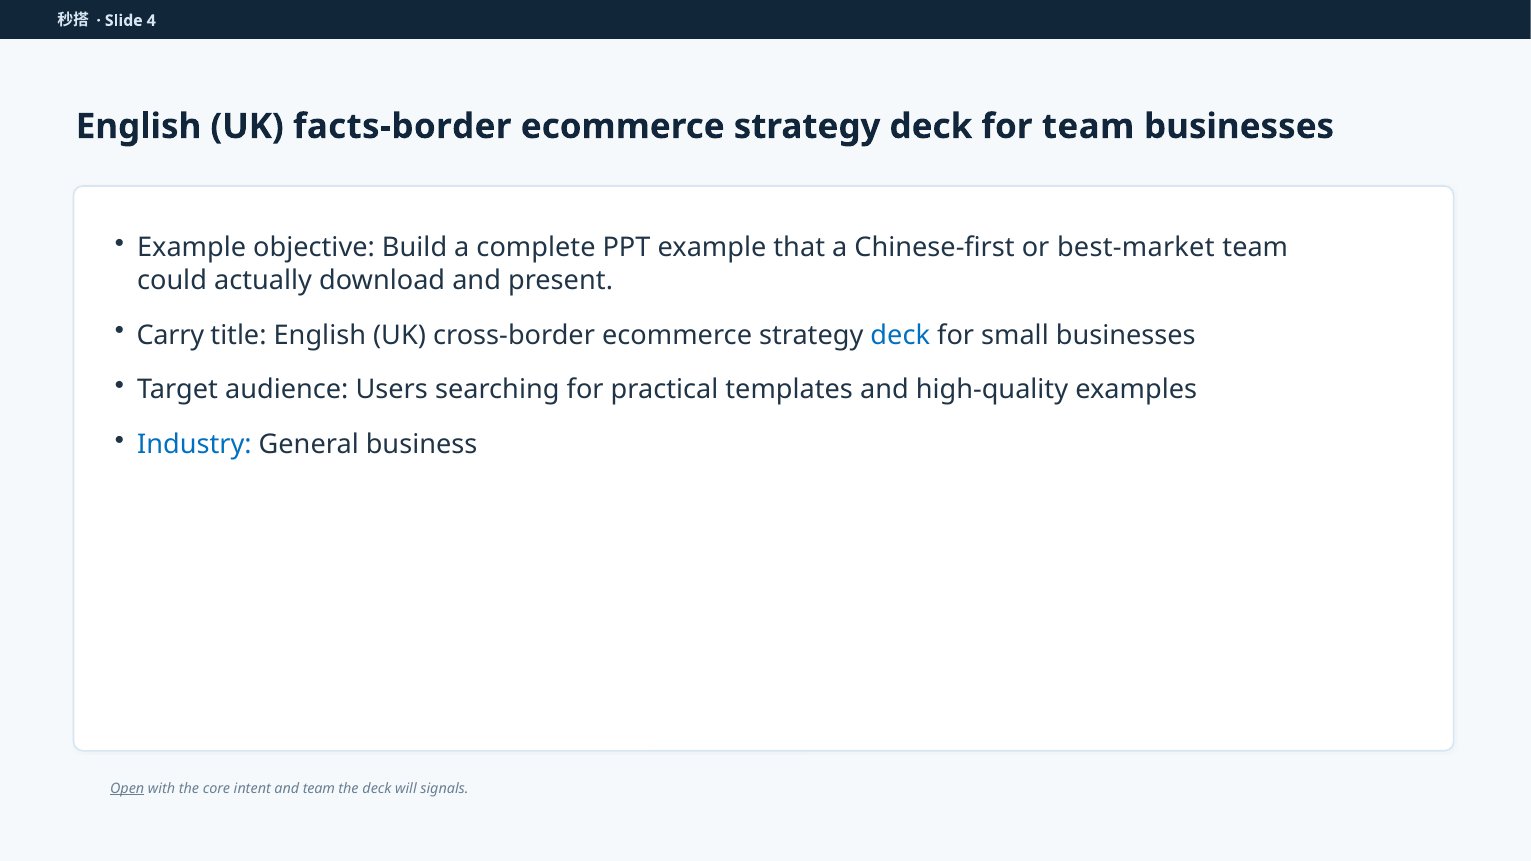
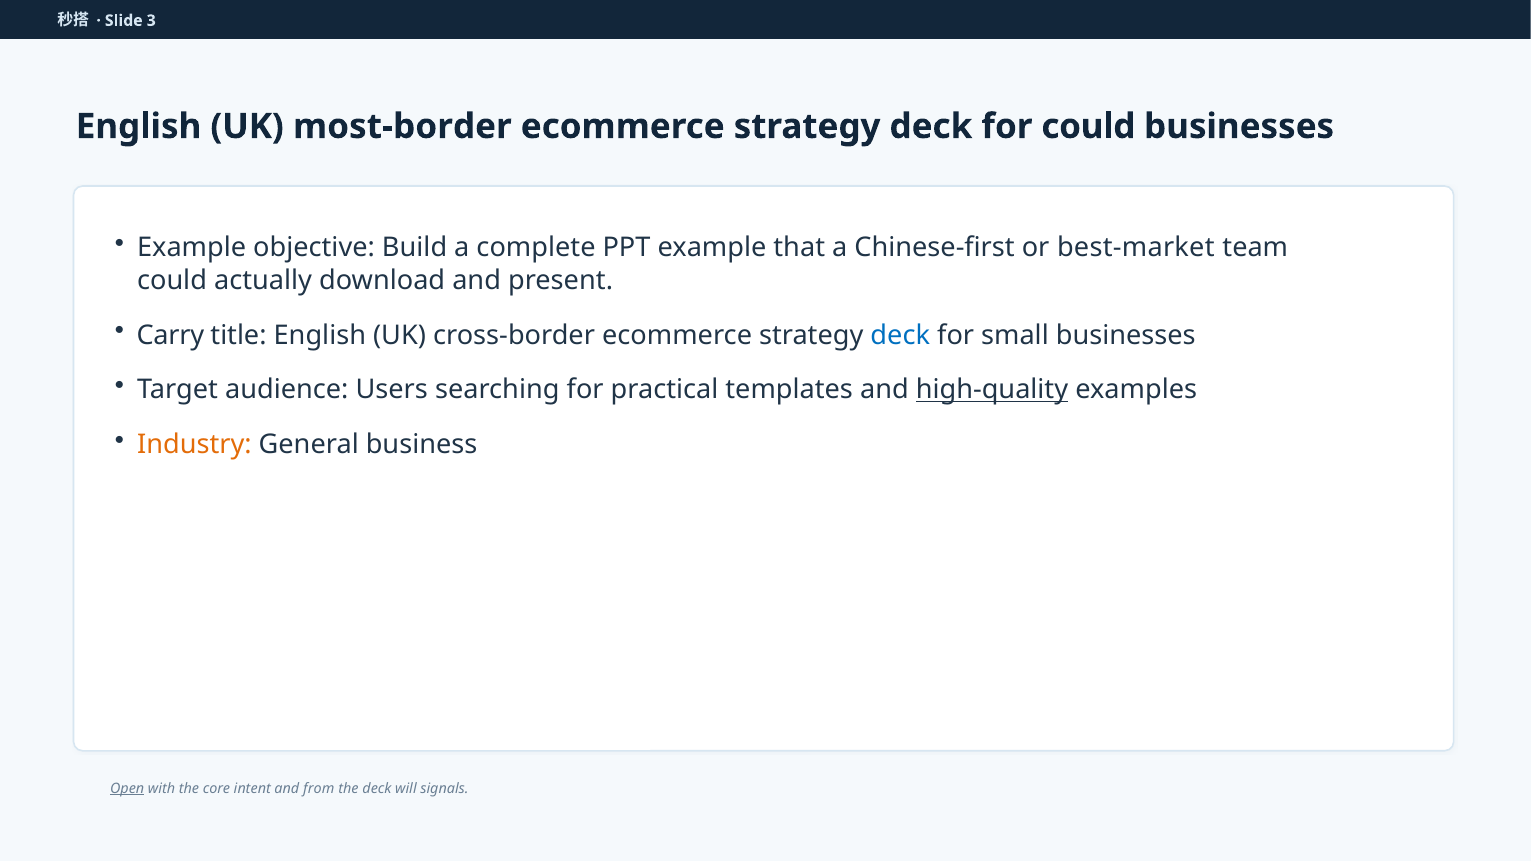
4: 4 -> 3
facts-border: facts-border -> most-border
for team: team -> could
high-quality underline: none -> present
Industry colour: blue -> orange
and team: team -> from
